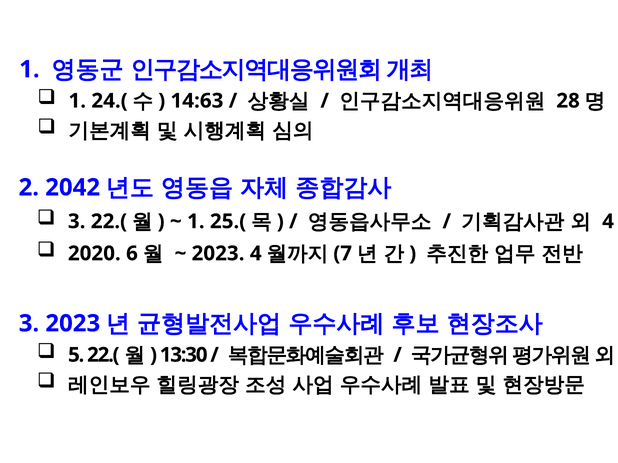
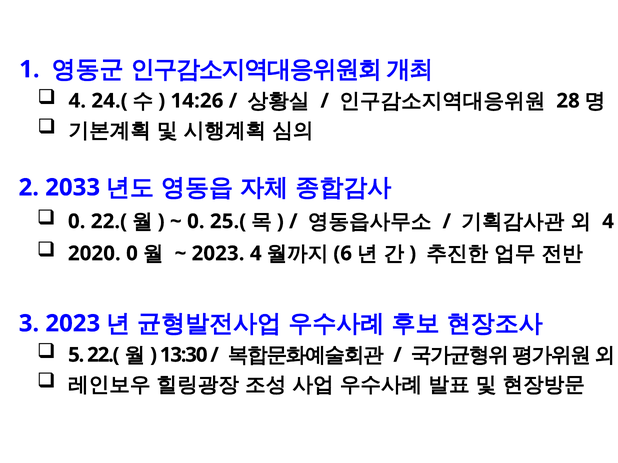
1 at (77, 101): 1 -> 4
14:63: 14:63 -> 14:26
2042: 2042 -> 2033
3 at (77, 222): 3 -> 0
1 at (196, 222): 1 -> 0
2020 6: 6 -> 0
7: 7 -> 6
